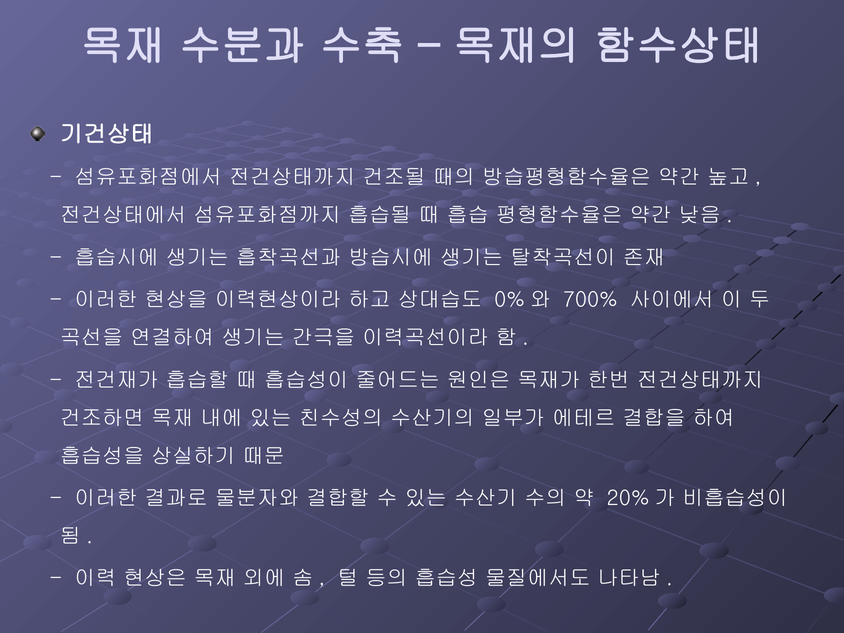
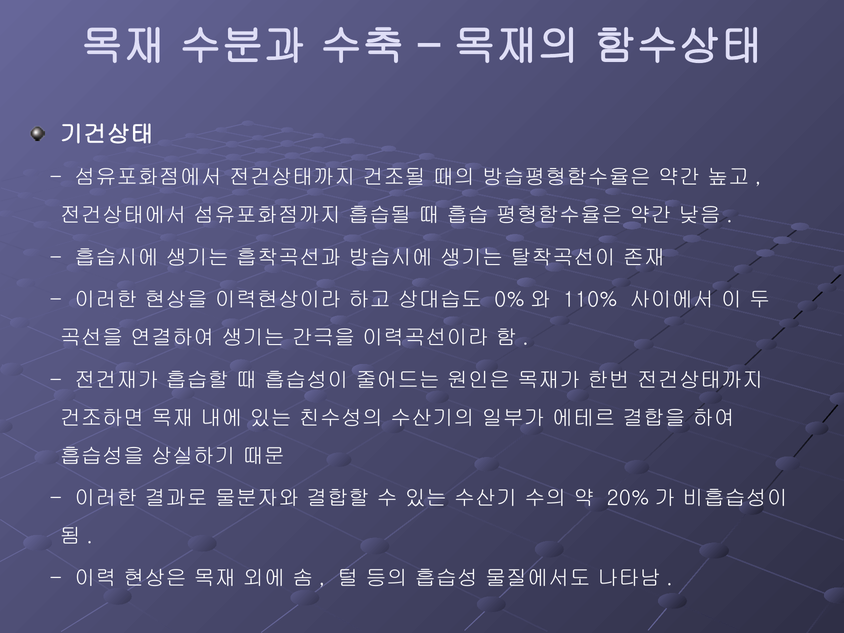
700%: 700% -> 110%
